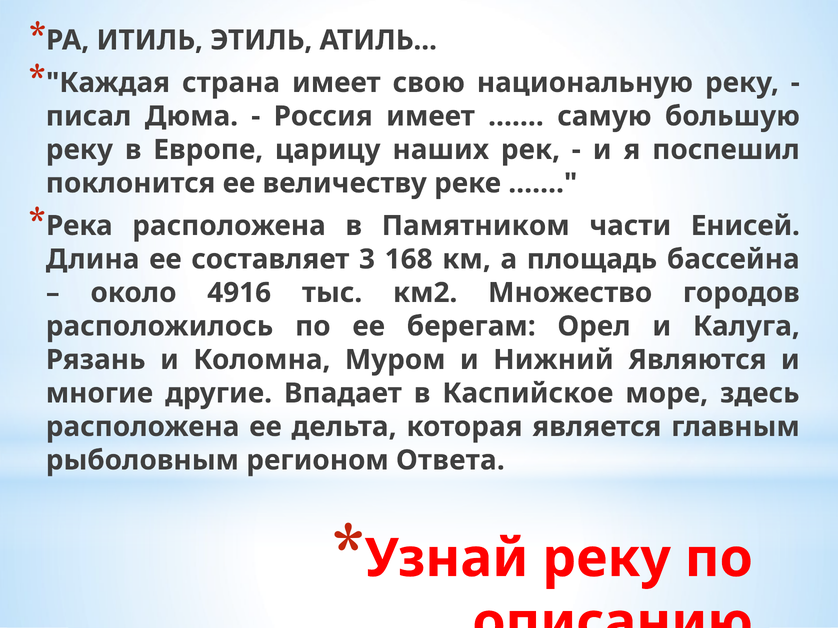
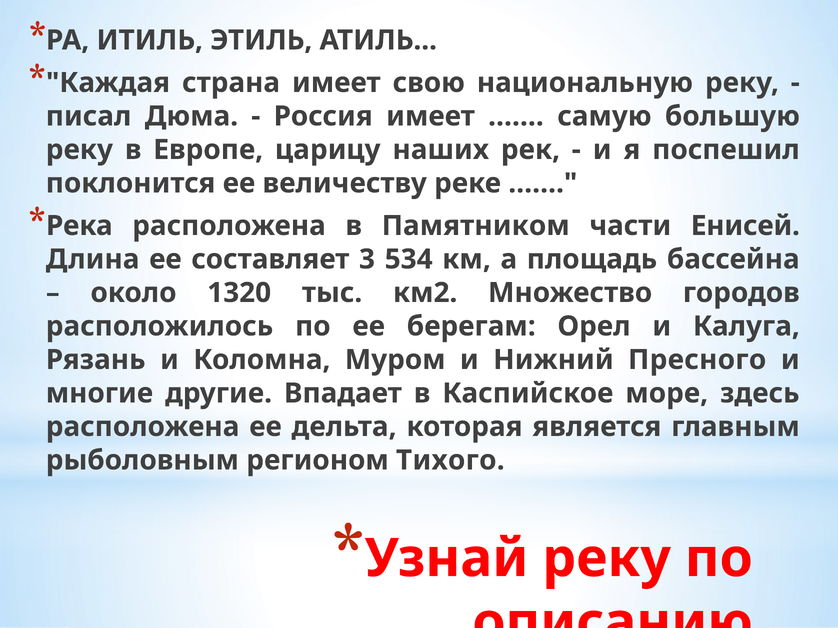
168: 168 -> 534
4916: 4916 -> 1320
Являются: Являются -> Пресного
Ответа: Ответа -> Тихого
